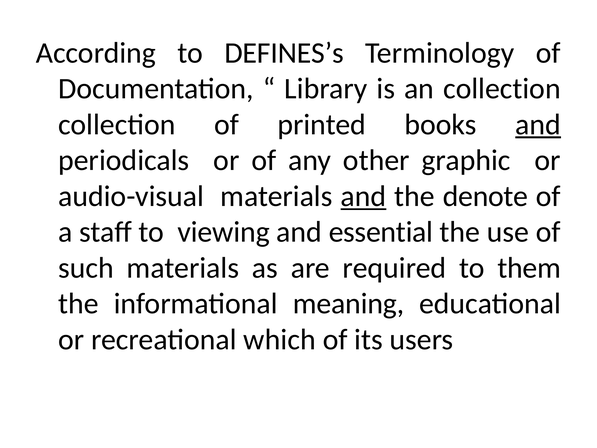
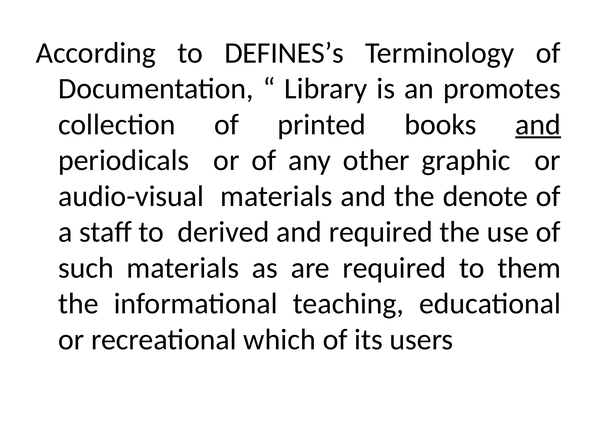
an collection: collection -> promotes
and at (363, 196) underline: present -> none
viewing: viewing -> derived
and essential: essential -> required
meaning: meaning -> teaching
